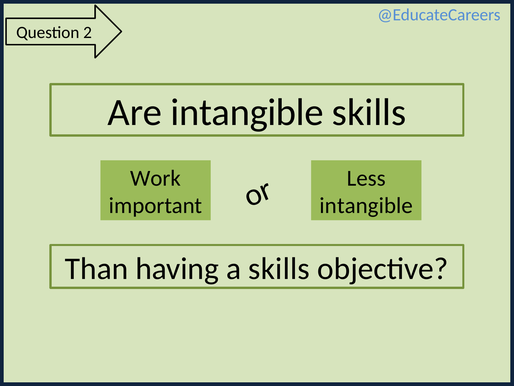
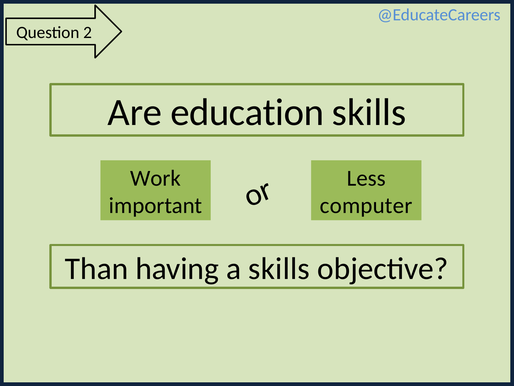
Are intangible: intangible -> education
intangible at (366, 205): intangible -> computer
